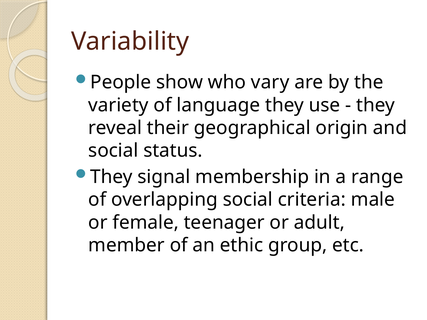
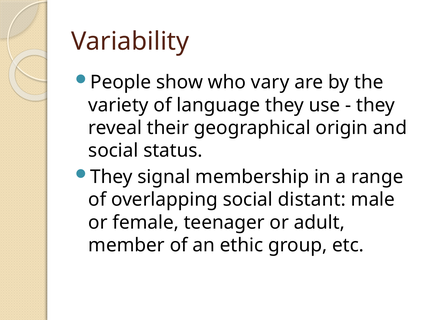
criteria: criteria -> distant
